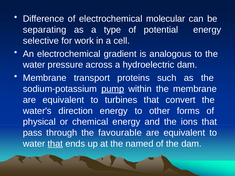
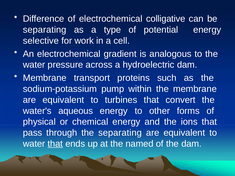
molecular: molecular -> colligative
pump underline: present -> none
direction: direction -> aqueous
the favourable: favourable -> separating
